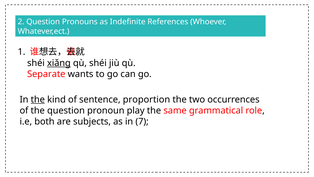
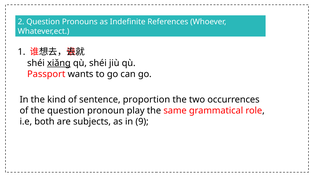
Separate: Separate -> Passport
the at (38, 99) underline: present -> none
7: 7 -> 9
